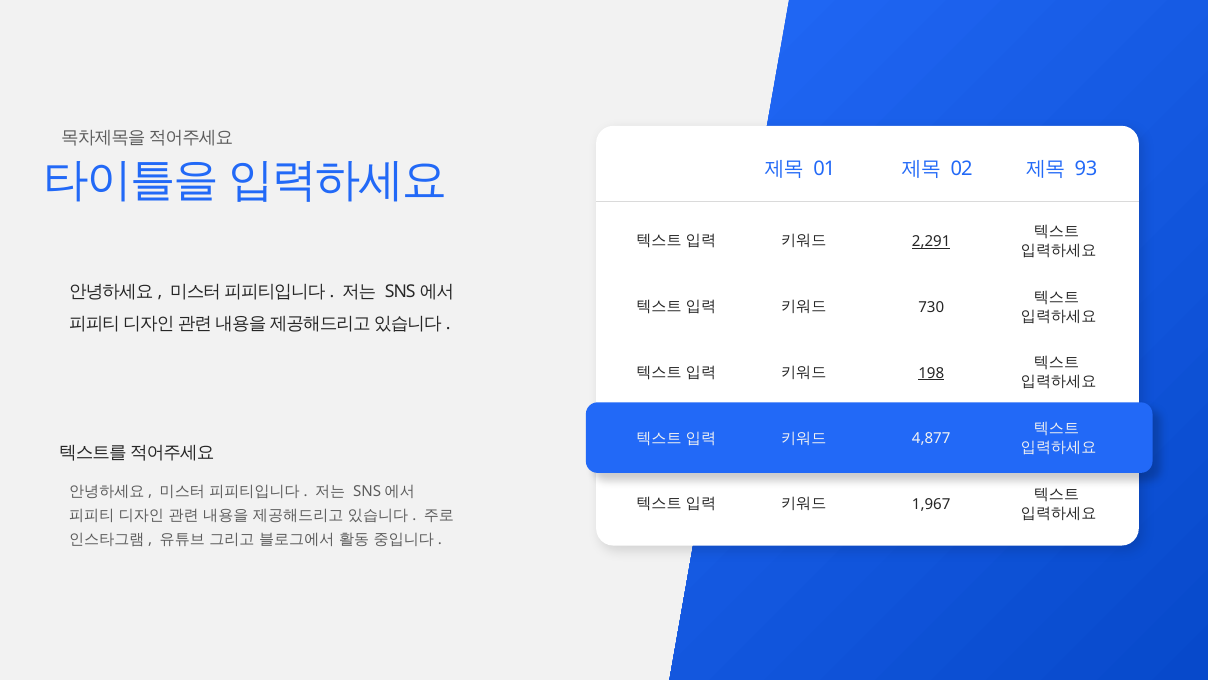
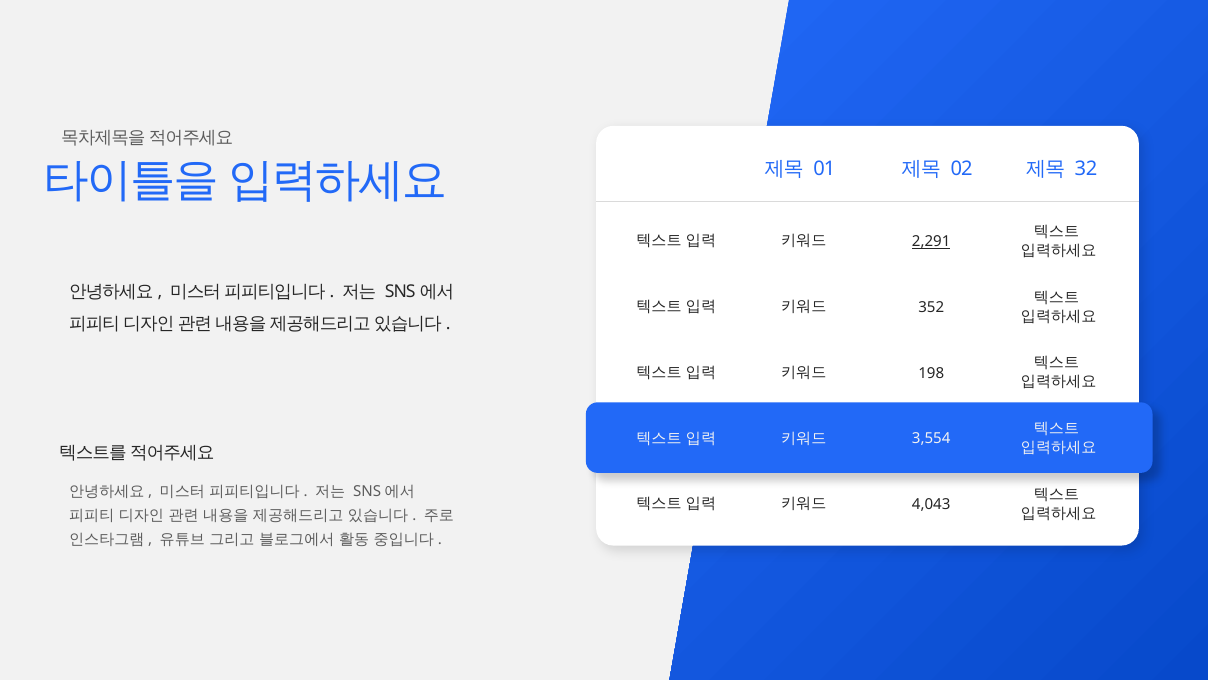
93: 93 -> 32
730: 730 -> 352
198 underline: present -> none
4,877: 4,877 -> 3,554
1,967: 1,967 -> 4,043
